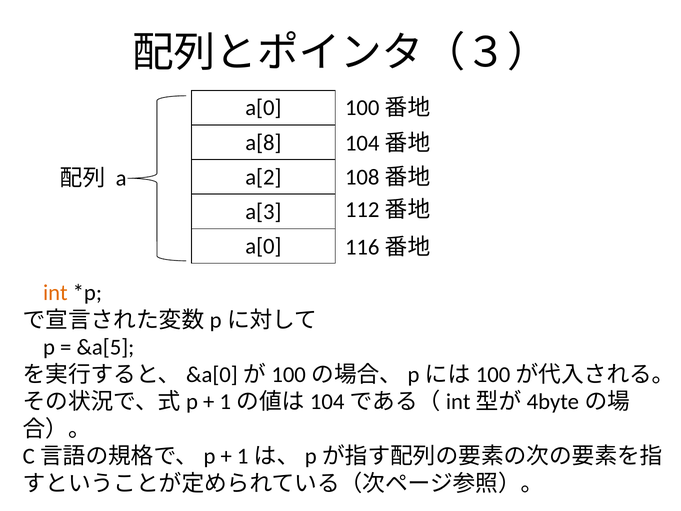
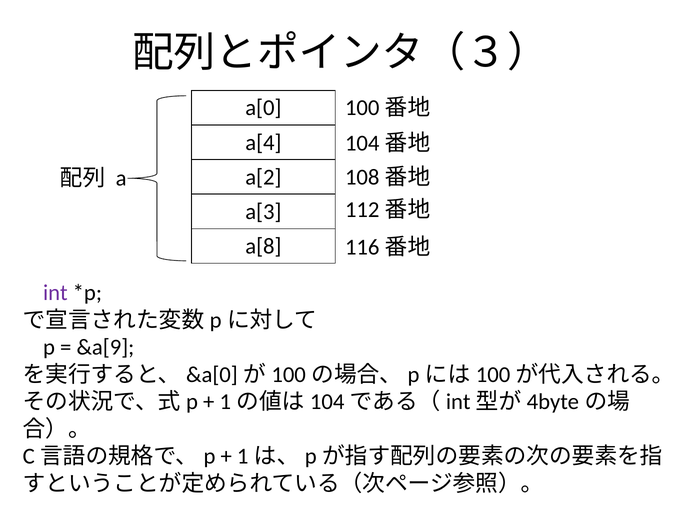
a[8: a[8 -> a[4
a[0 at (263, 246): a[0 -> a[8
int colour: orange -> purple
&a[5: &a[5 -> &a[9
